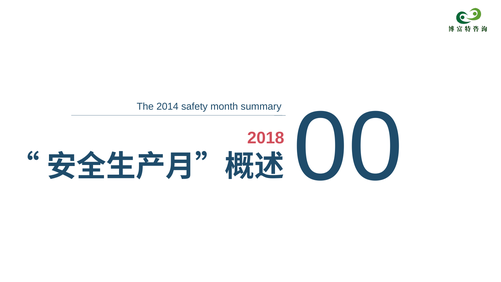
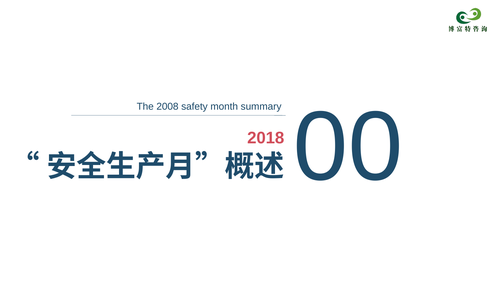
2014: 2014 -> 2008
